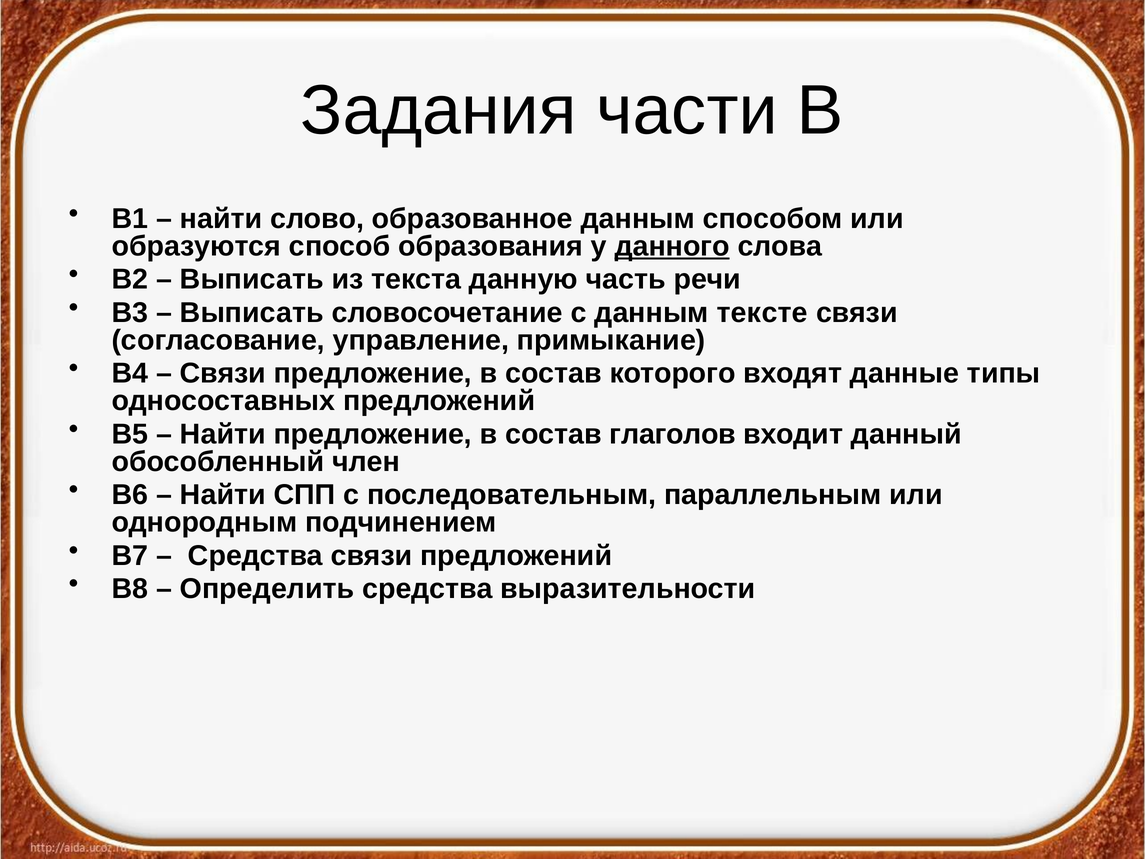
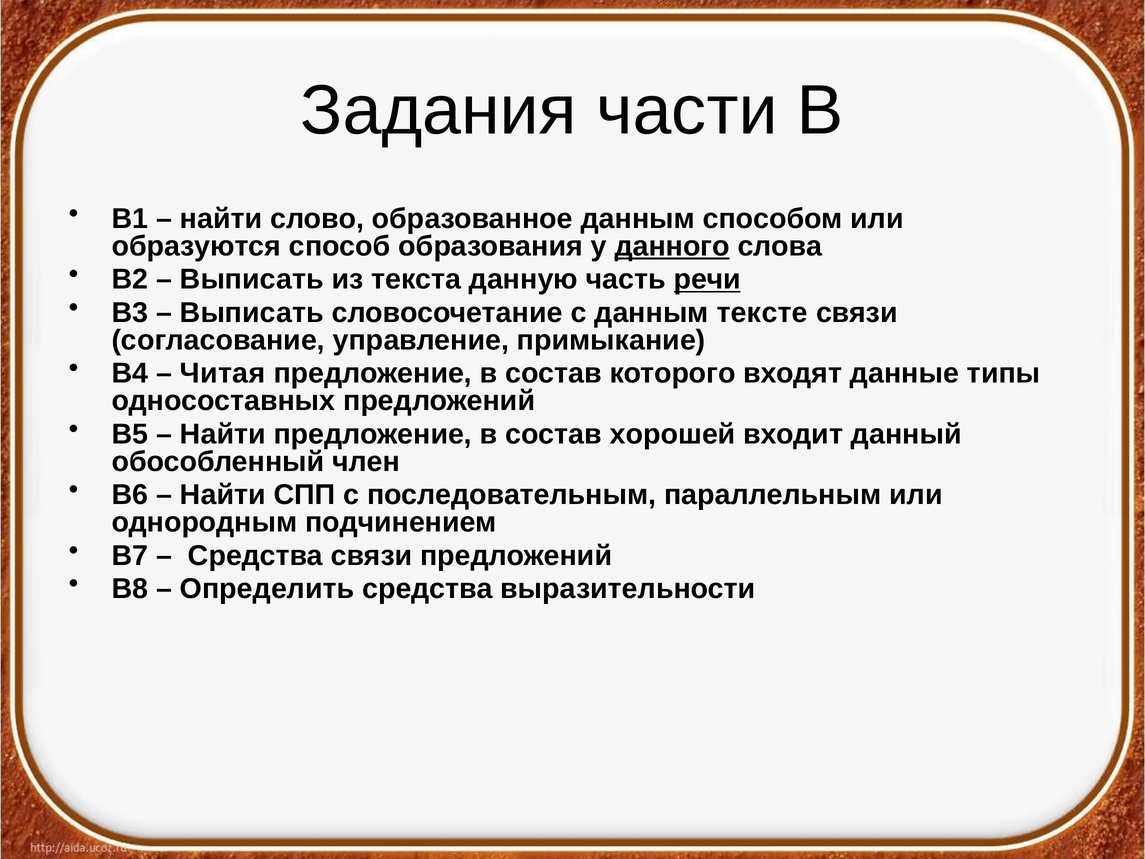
речи underline: none -> present
Связи at (223, 373): Связи -> Читая
глаголов: глаголов -> хорошей
